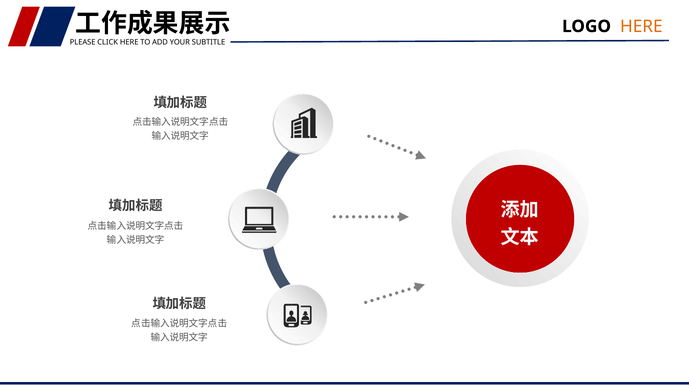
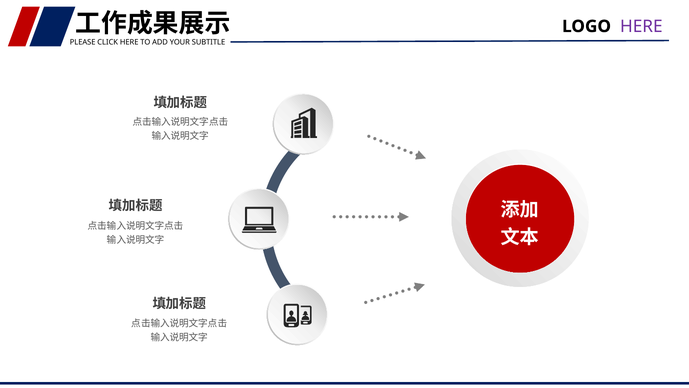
HERE at (641, 26) colour: orange -> purple
